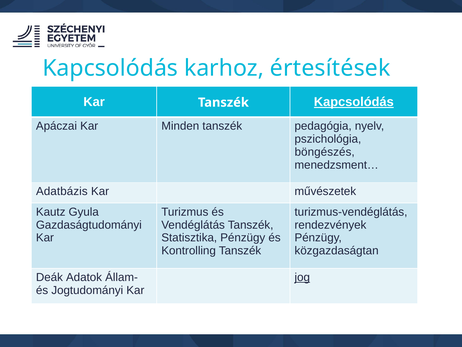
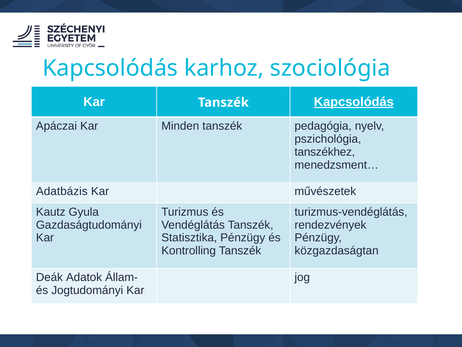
értesítések: értesítések -> szociológia
böngészés: böngészés -> tanszékhez
jog underline: present -> none
